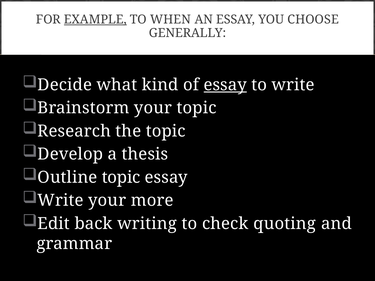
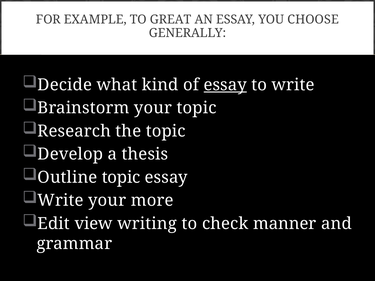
EXAMPLE underline: present -> none
WHEN: WHEN -> GREAT
back: back -> view
quoting: quoting -> manner
